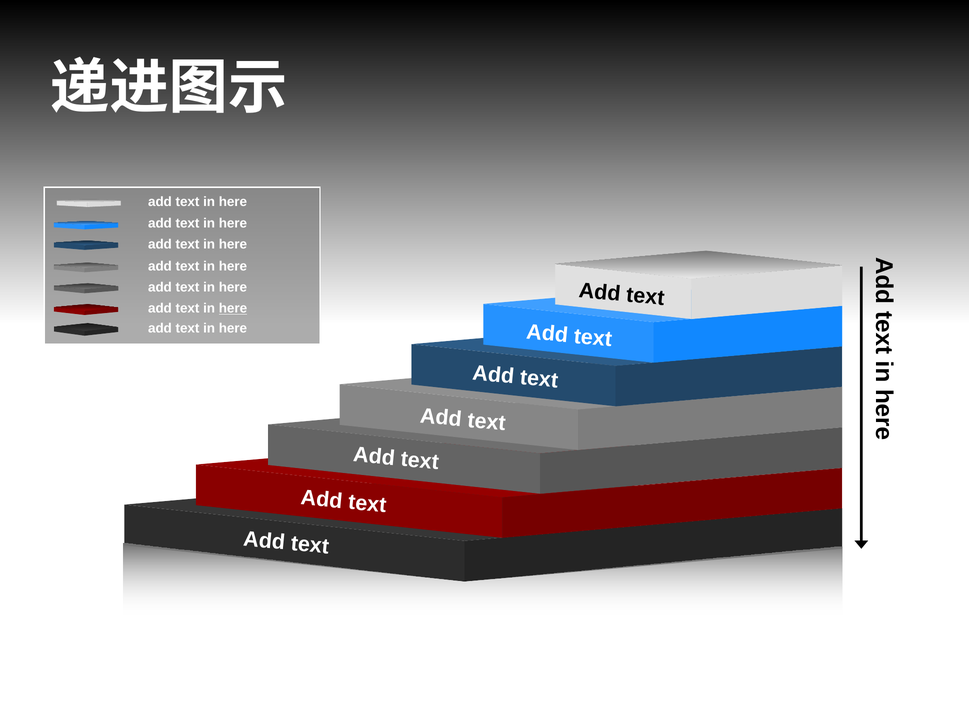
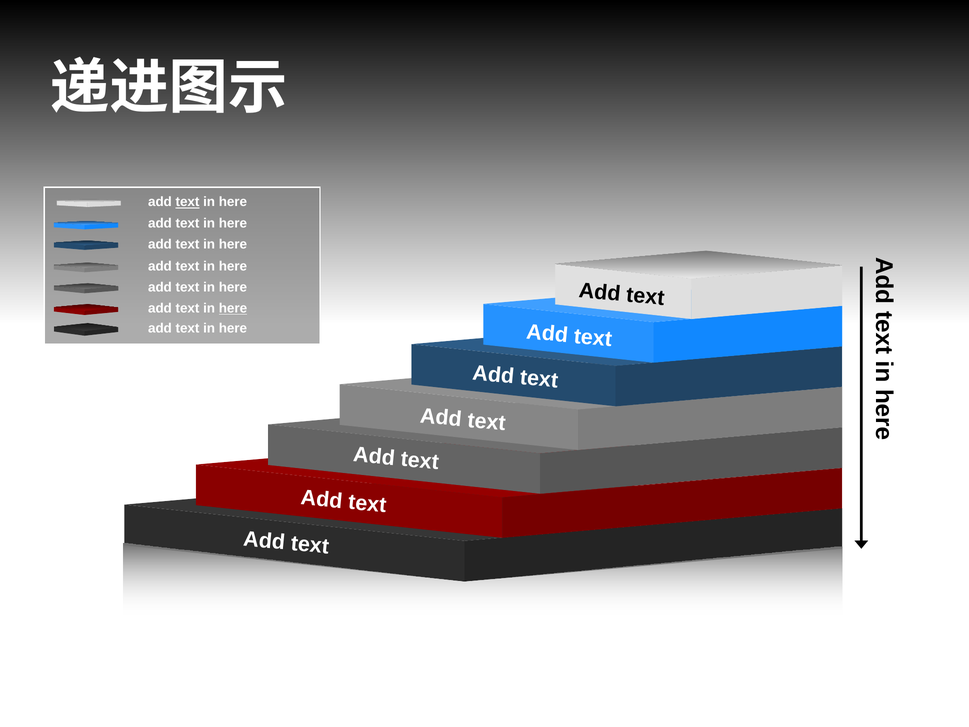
text at (187, 202) underline: none -> present
